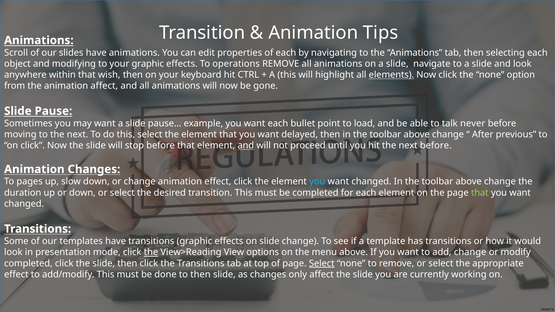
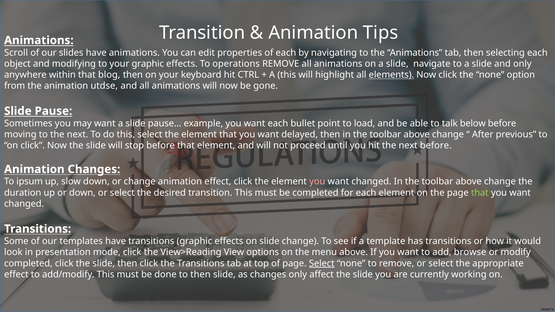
and look: look -> only
wish: wish -> blog
animation affect: affect -> utdse
never: never -> below
and at (246, 146) underline: present -> none
pages: pages -> ipsum
you at (317, 182) colour: light blue -> pink
the at (151, 252) underline: present -> none
add change: change -> browse
